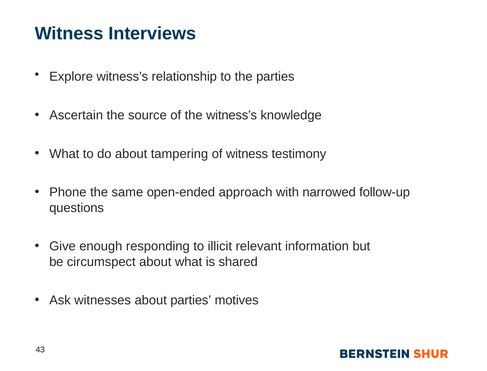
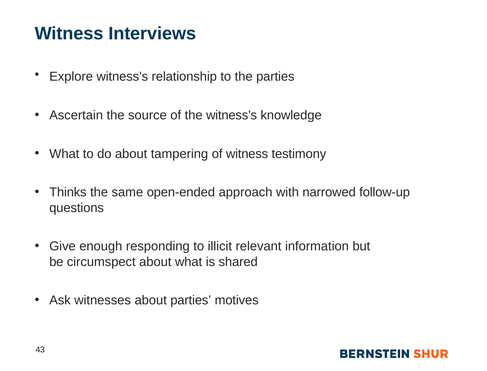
Phone: Phone -> Thinks
